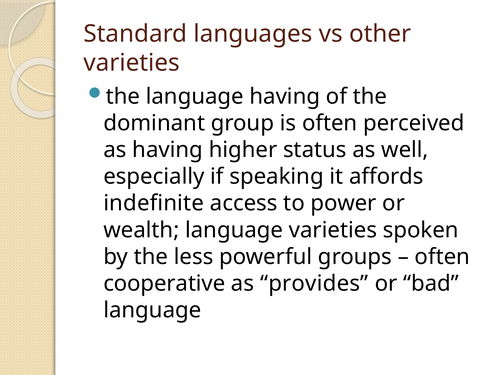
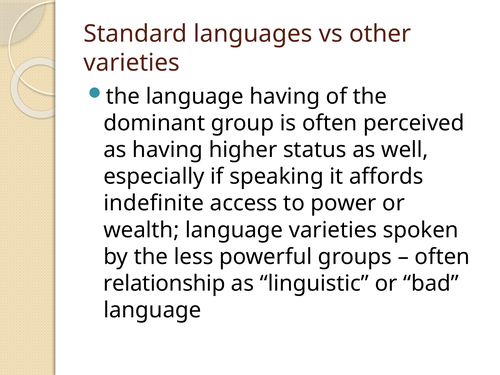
cooperative: cooperative -> relationship
provides: provides -> linguistic
